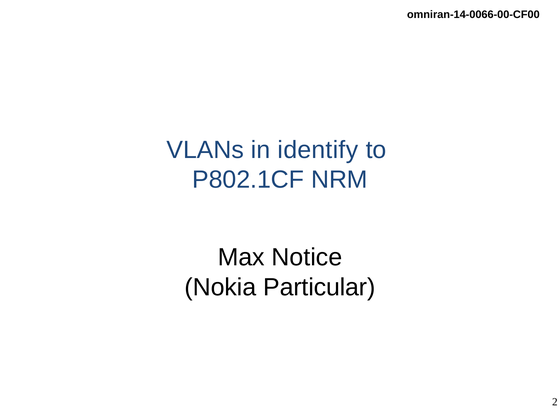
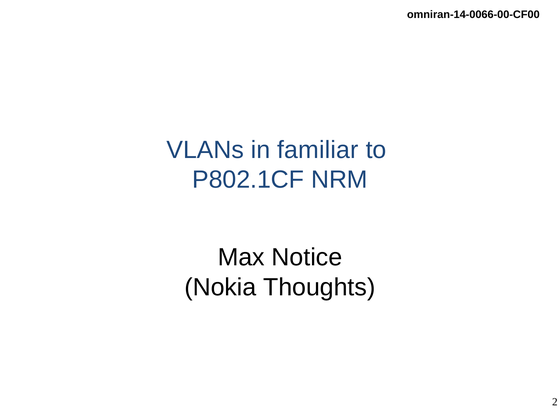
identify: identify -> familiar
Particular: Particular -> Thoughts
